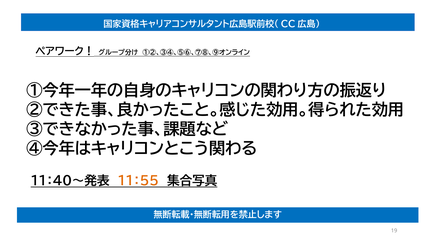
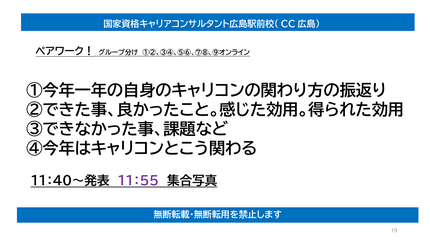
１１：５５ colour: orange -> purple
